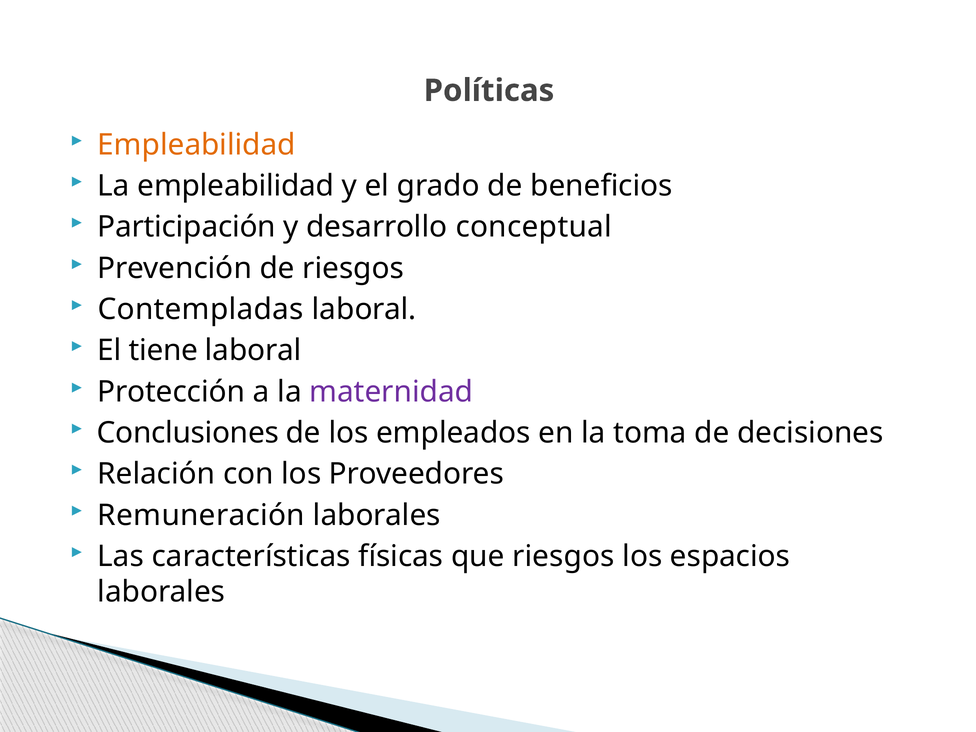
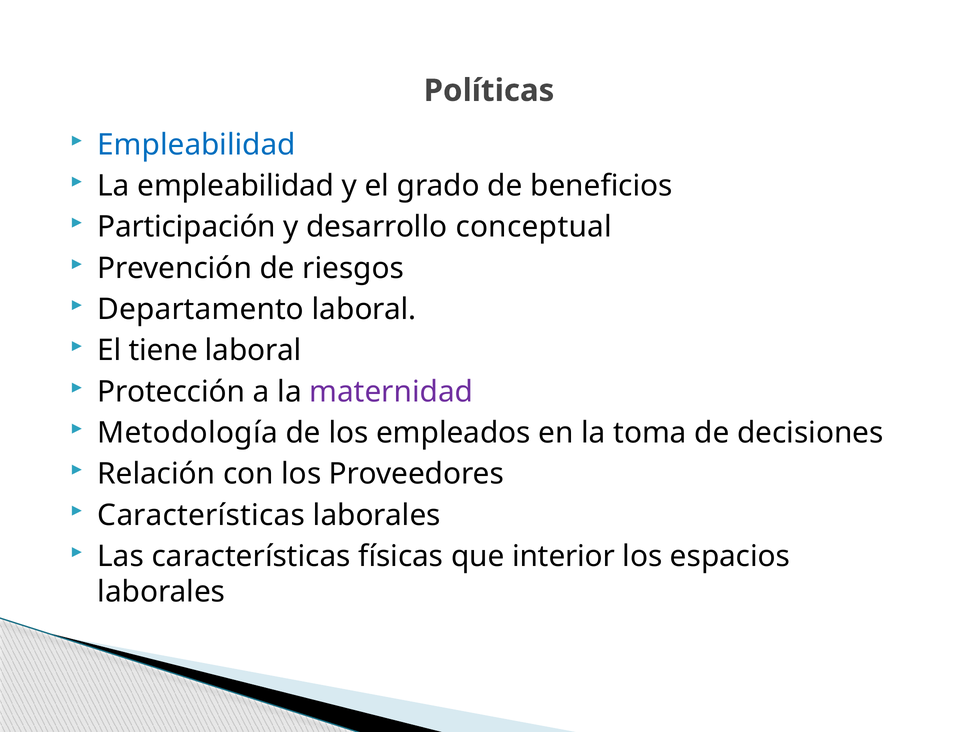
Empleabilidad at (197, 145) colour: orange -> blue
Contempladas: Contempladas -> Departamento
Conclusiones: Conclusiones -> Metodología
Remuneración at (201, 515): Remuneración -> Características
que riesgos: riesgos -> interior
